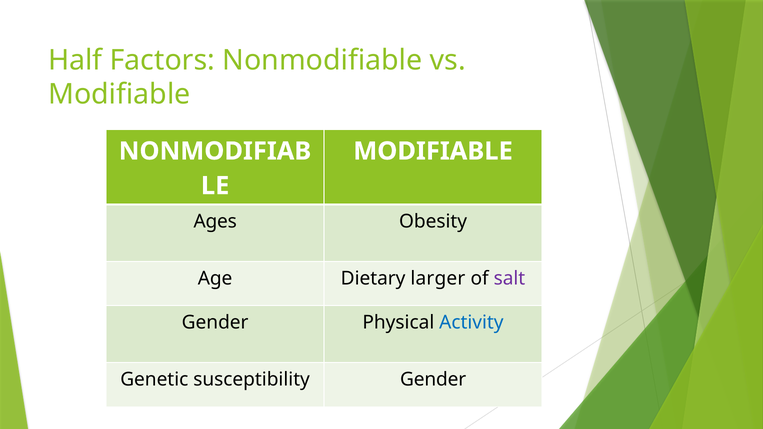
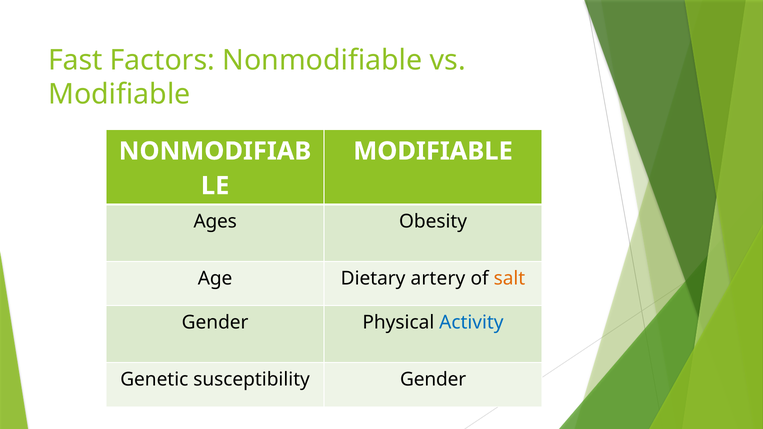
Half: Half -> Fast
larger: larger -> artery
salt colour: purple -> orange
